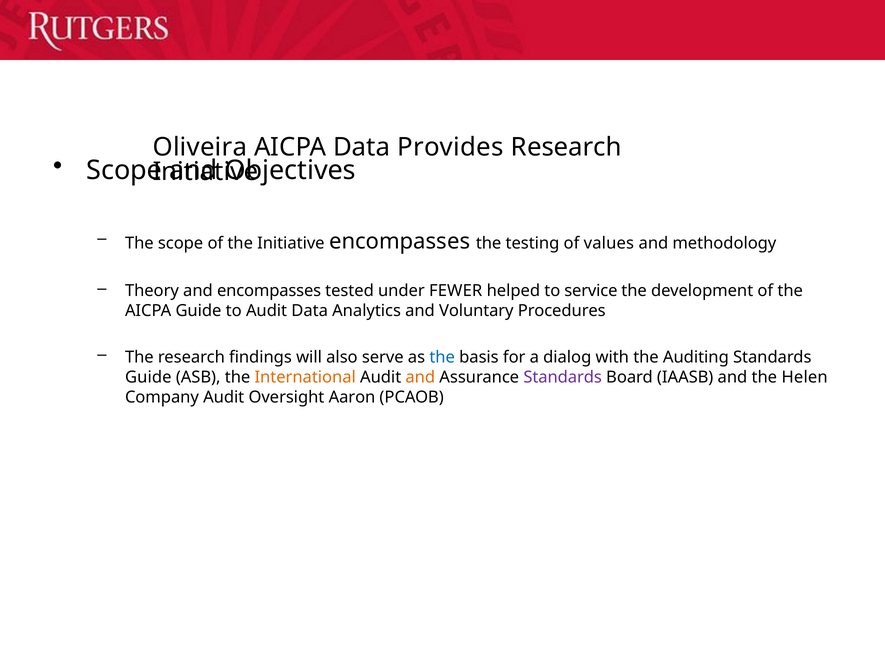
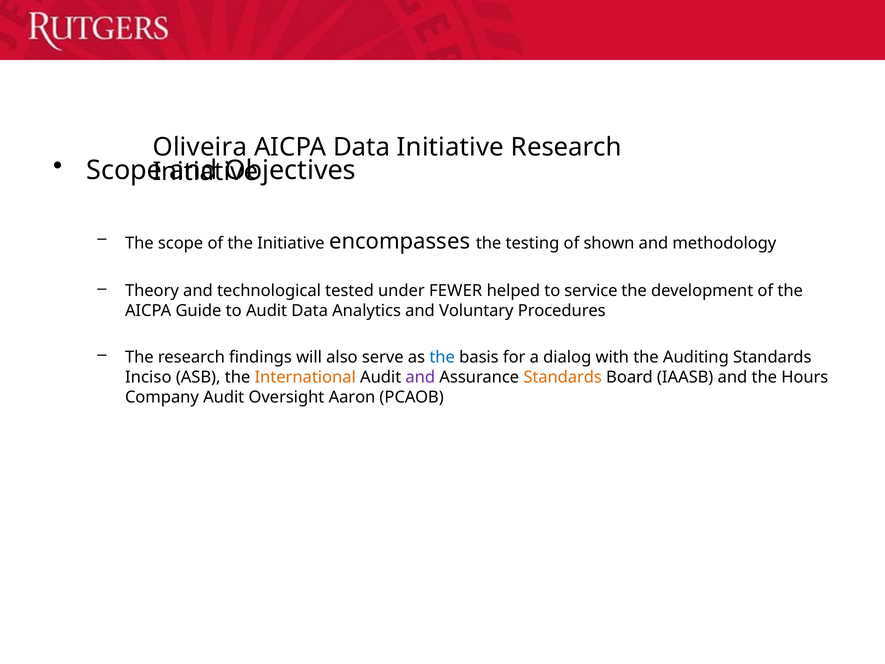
Data Provides: Provides -> Initiative
values: values -> shown
and encompasses: encompasses -> technological
Guide at (148, 377): Guide -> Inciso
and at (420, 377) colour: orange -> purple
Standards at (563, 377) colour: purple -> orange
Helen: Helen -> Hours
